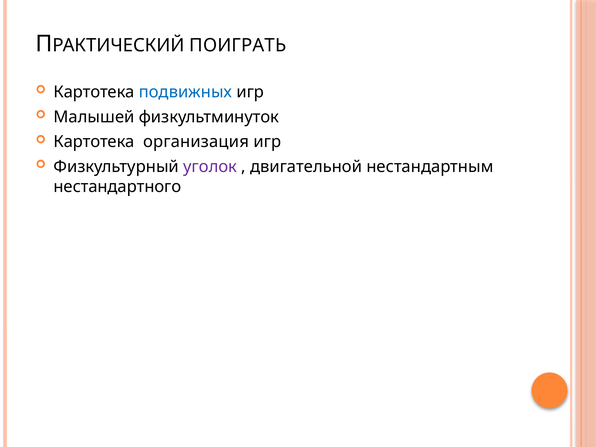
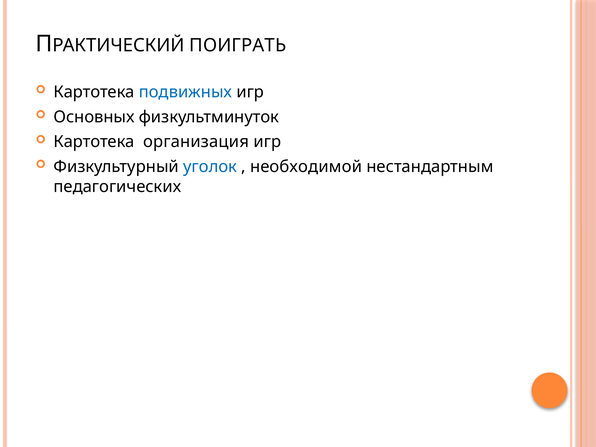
Малышей: Малышей -> Основных
уголок colour: purple -> blue
двигательной: двигательной -> необходимой
нестандартного: нестандартного -> педагогических
